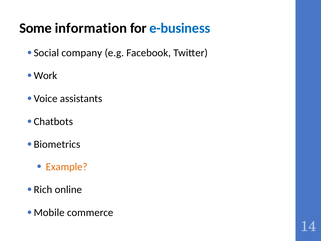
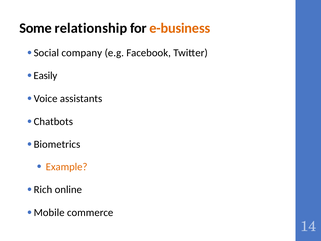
information: information -> relationship
e-business colour: blue -> orange
Work: Work -> Easily
